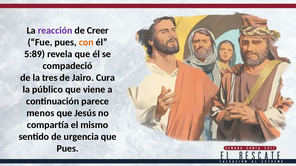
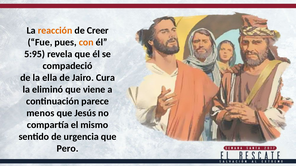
reacción colour: purple -> orange
5:89: 5:89 -> 5:95
tres: tres -> ella
público: público -> eliminó
Pues at (68, 149): Pues -> Pero
